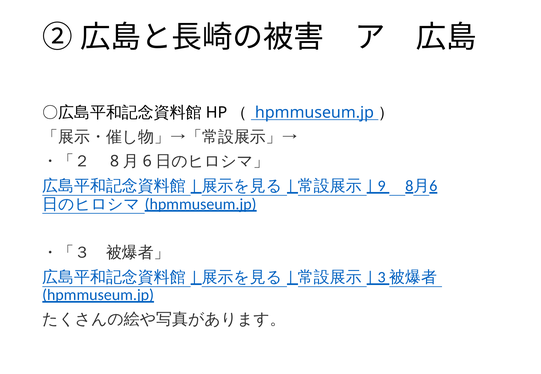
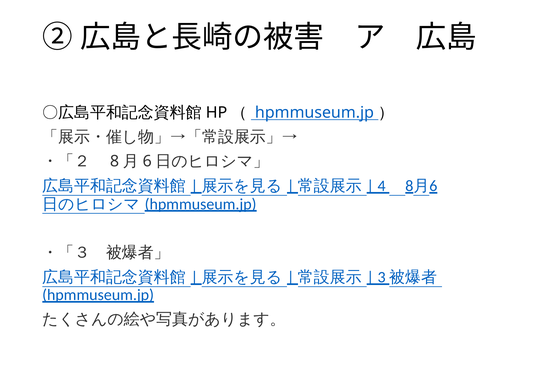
9: 9 -> 4
